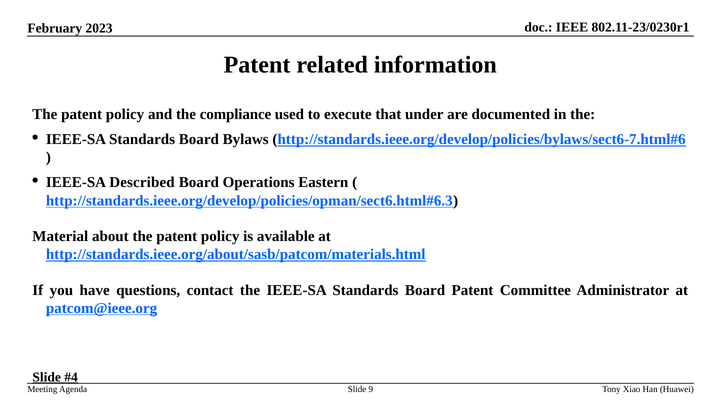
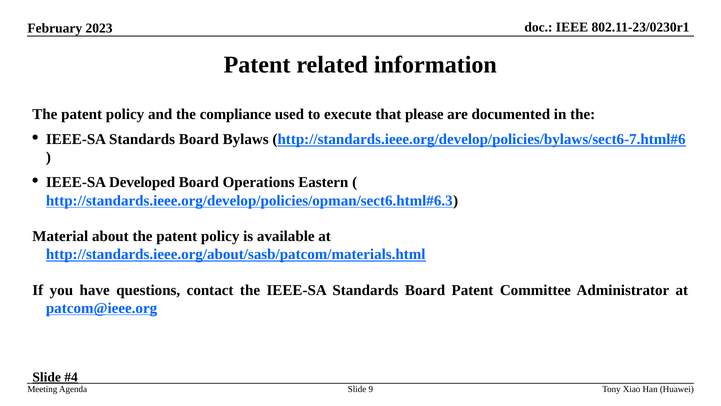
under: under -> please
Described: Described -> Developed
